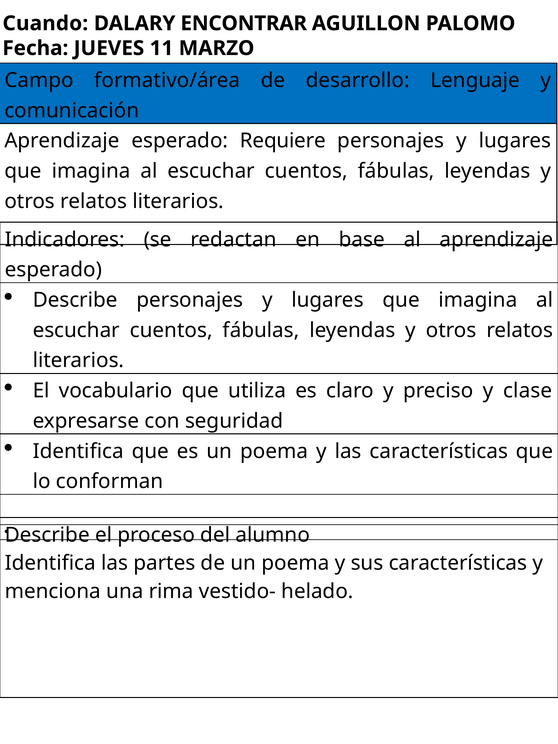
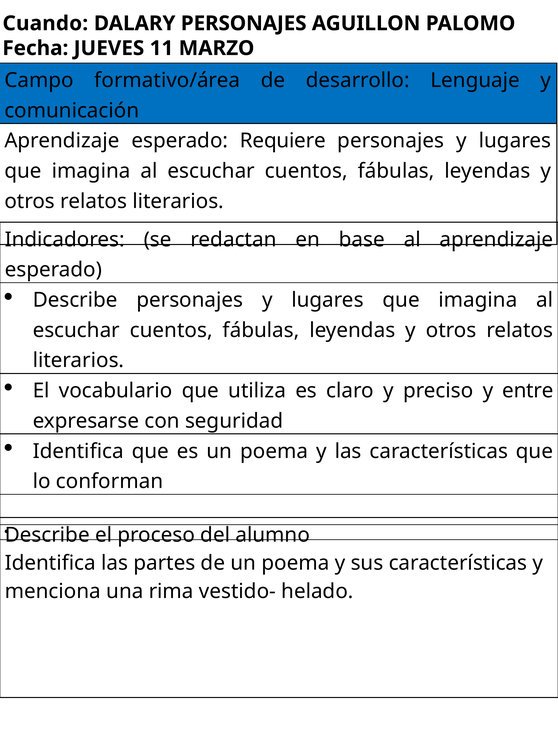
DALARY ENCONTRAR: ENCONTRAR -> PERSONAJES
clase: clase -> entre
